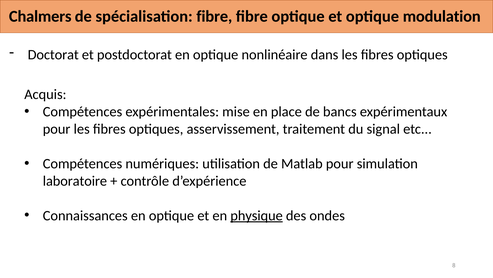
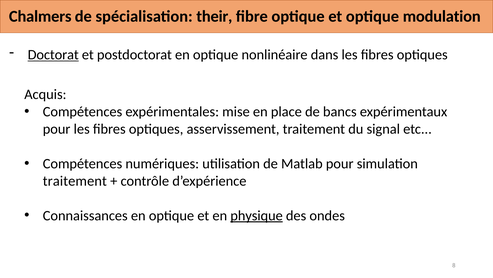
spécialisation fibre: fibre -> their
Doctorat underline: none -> present
laboratoire at (75, 181): laboratoire -> traitement
